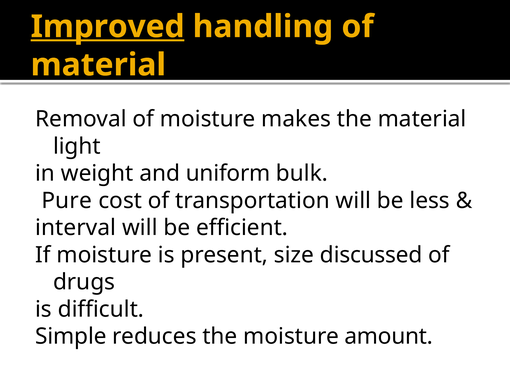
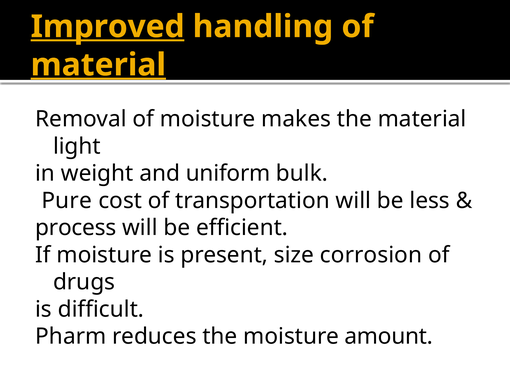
material at (98, 65) underline: none -> present
interval: interval -> process
discussed: discussed -> corrosion
Simple: Simple -> Pharm
